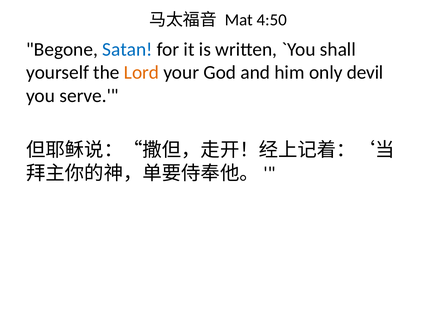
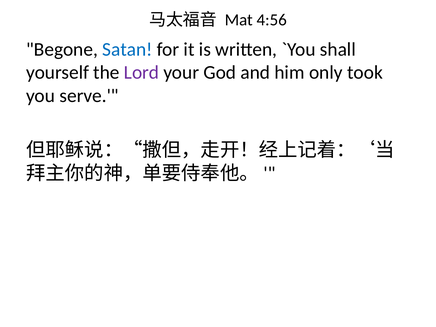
4:50: 4:50 -> 4:56
Lord colour: orange -> purple
devil: devil -> took
